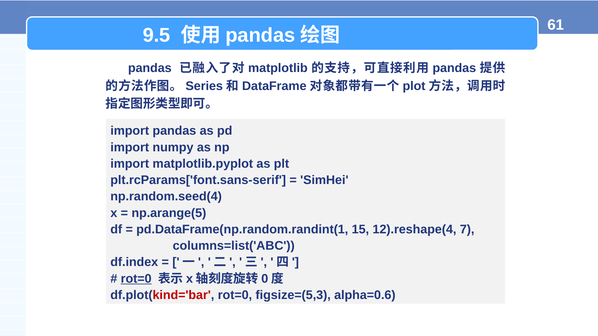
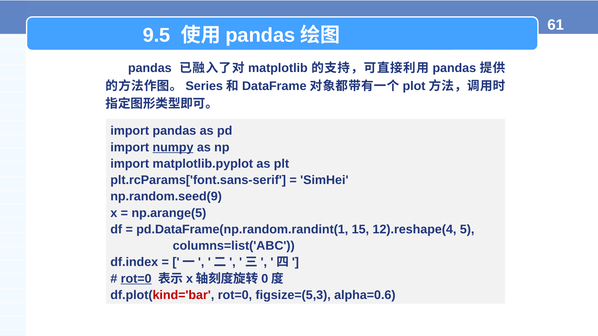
numpy underline: none -> present
np.random.seed(4: np.random.seed(4 -> np.random.seed(9
7: 7 -> 5
